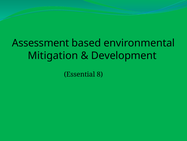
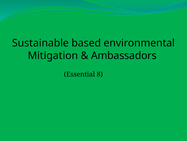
Assessment: Assessment -> Sustainable
Development: Development -> Ambassadors
